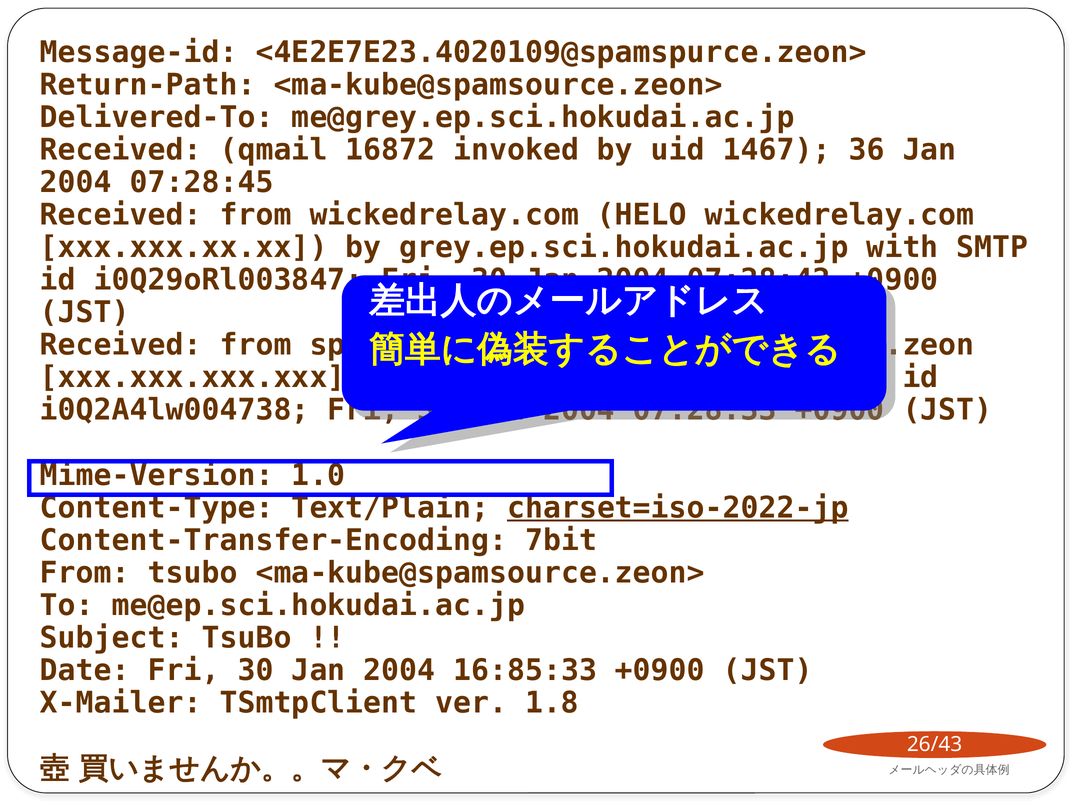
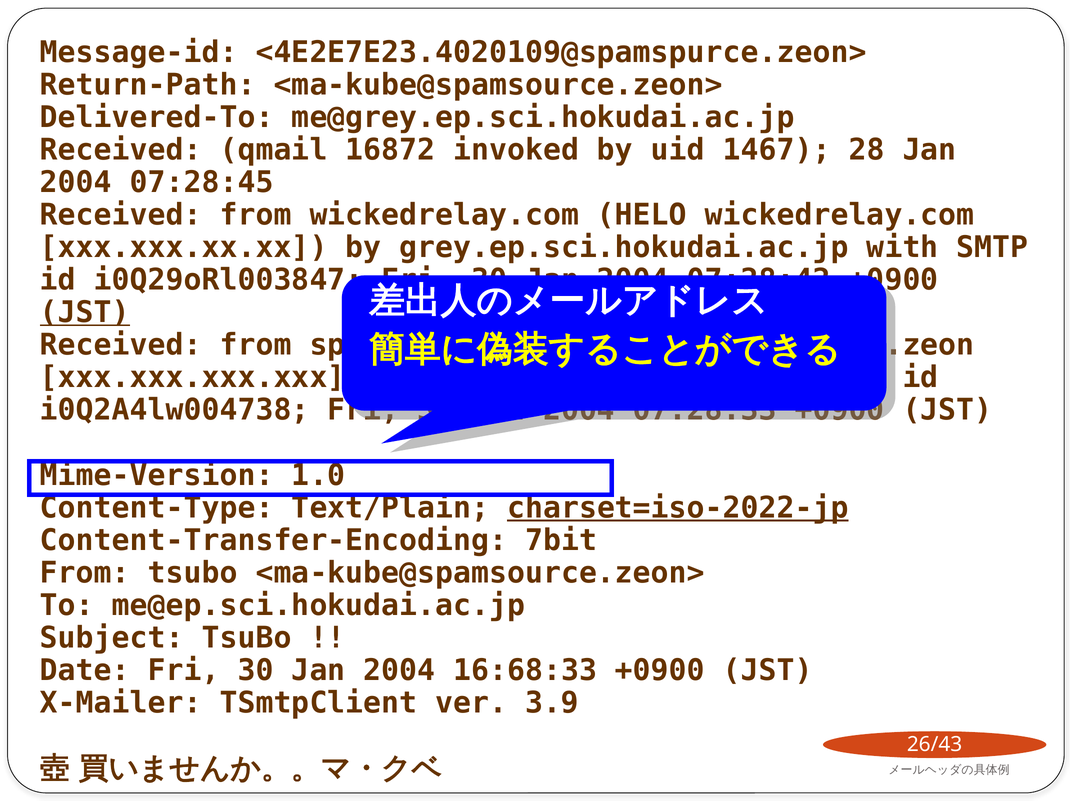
36: 36 -> 28
JST at (85, 313) underline: none -> present
16:85:33: 16:85:33 -> 16:68:33
1.8: 1.8 -> 3.9
